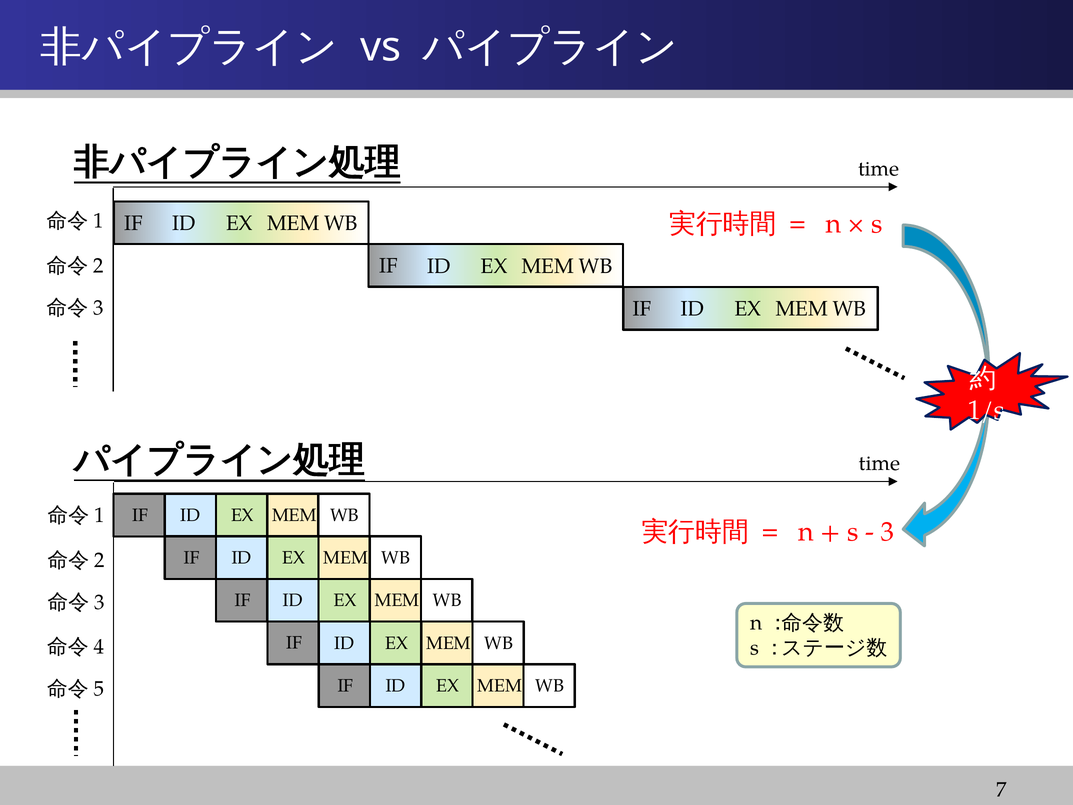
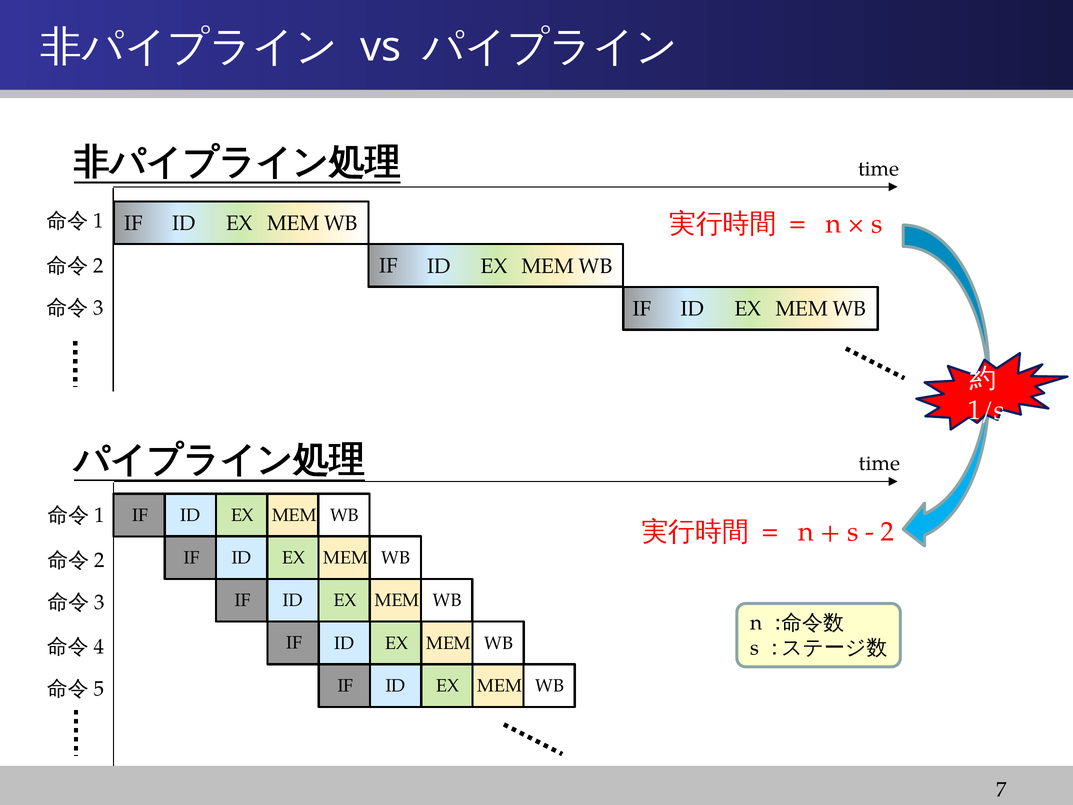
3: 3 -> 2
